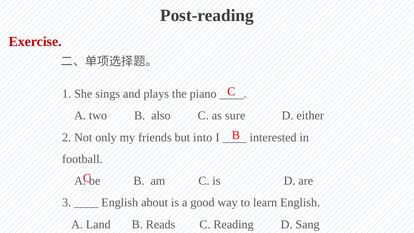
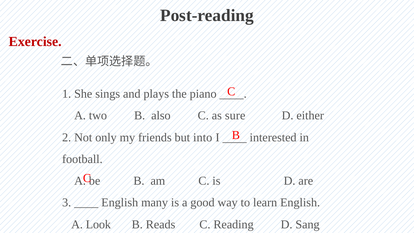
about: about -> many
Land: Land -> Look
